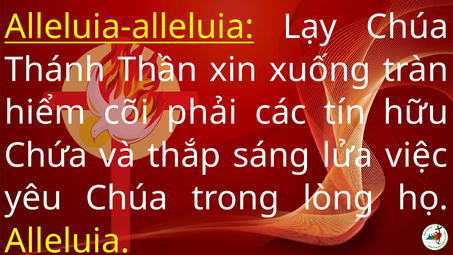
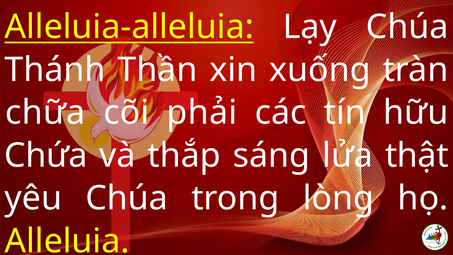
hiểm: hiểm -> chữa
việc: việc -> thật
